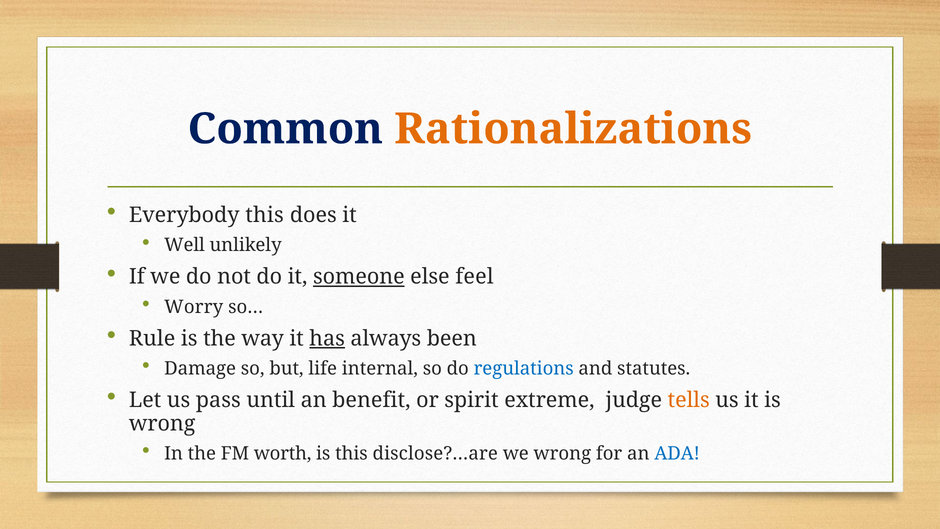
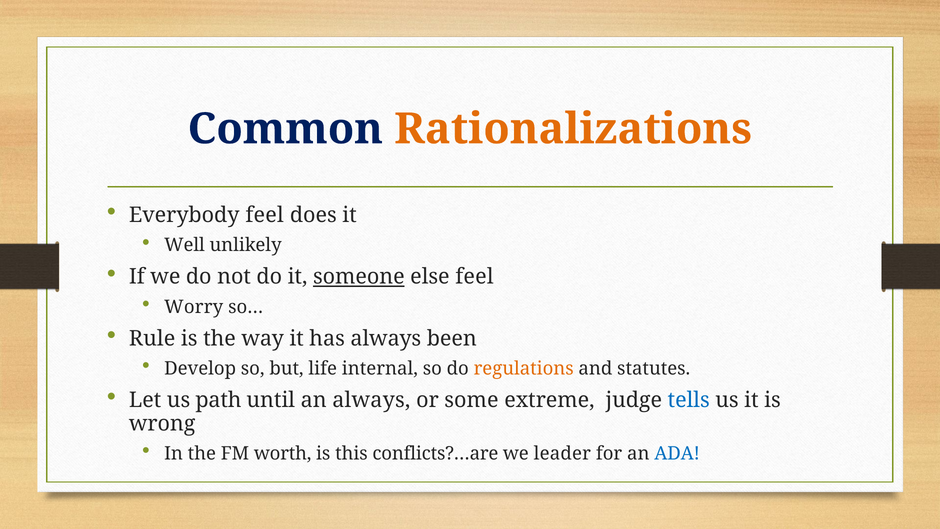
Everybody this: this -> feel
has underline: present -> none
Damage: Damage -> Develop
regulations colour: blue -> orange
pass: pass -> path
an benefit: benefit -> always
spirit: spirit -> some
tells colour: orange -> blue
disclose?…are: disclose?…are -> conflicts?…are
we wrong: wrong -> leader
